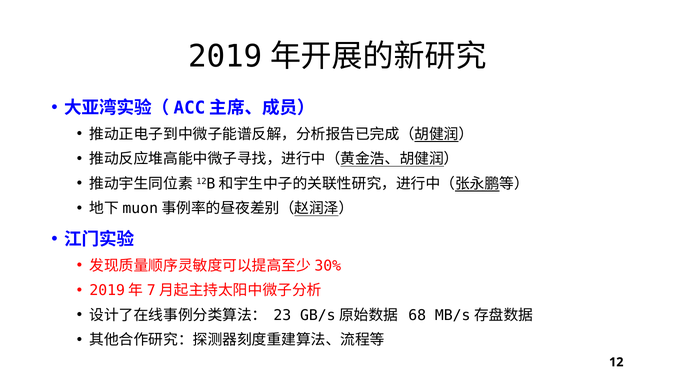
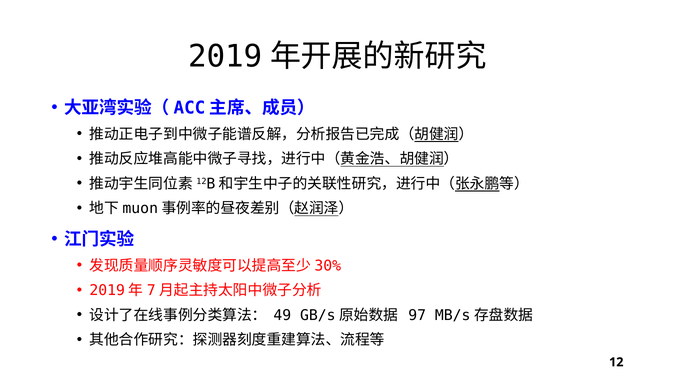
23: 23 -> 49
68: 68 -> 97
